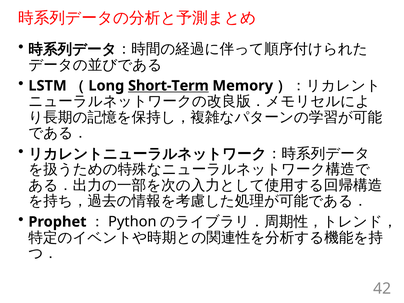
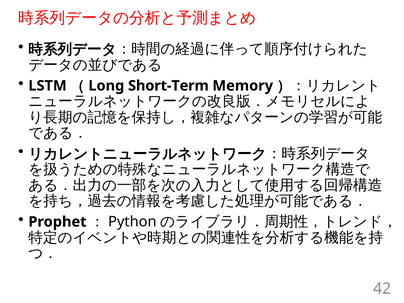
Short-Term underline: present -> none
